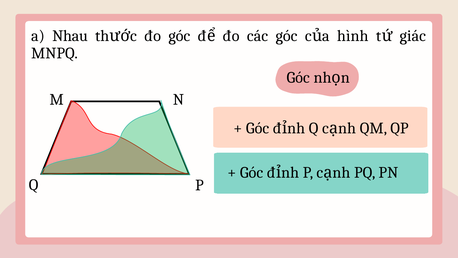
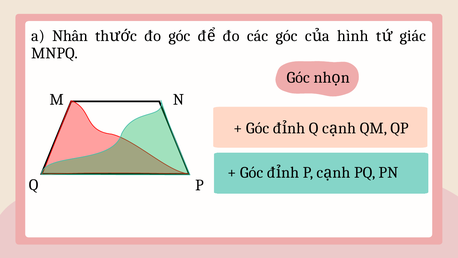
Nhau: Nhau -> Nhân
